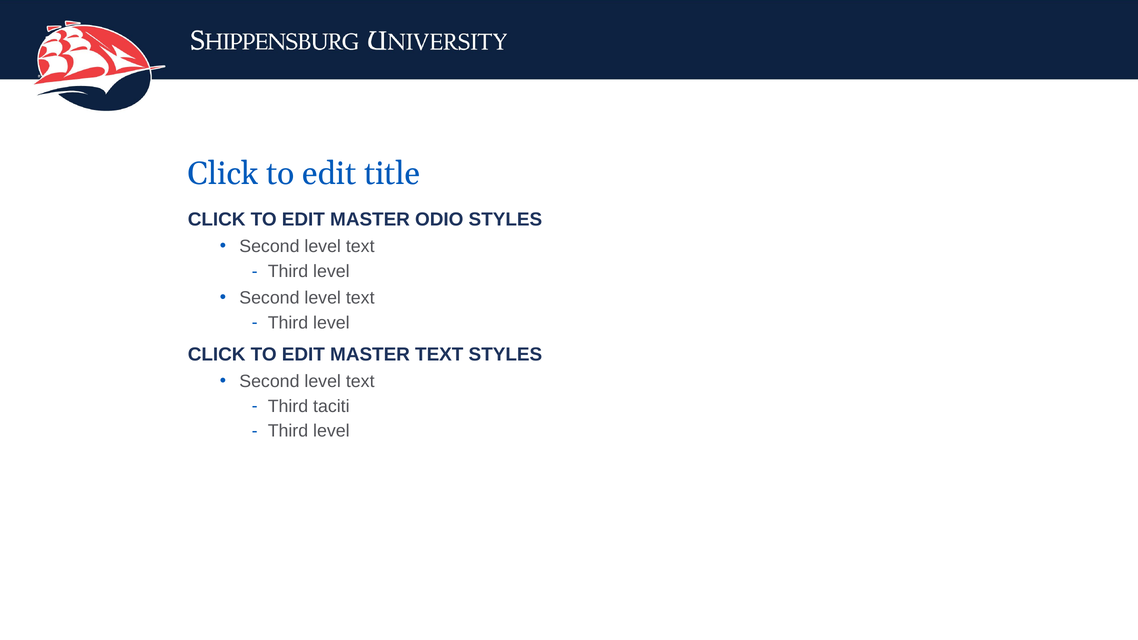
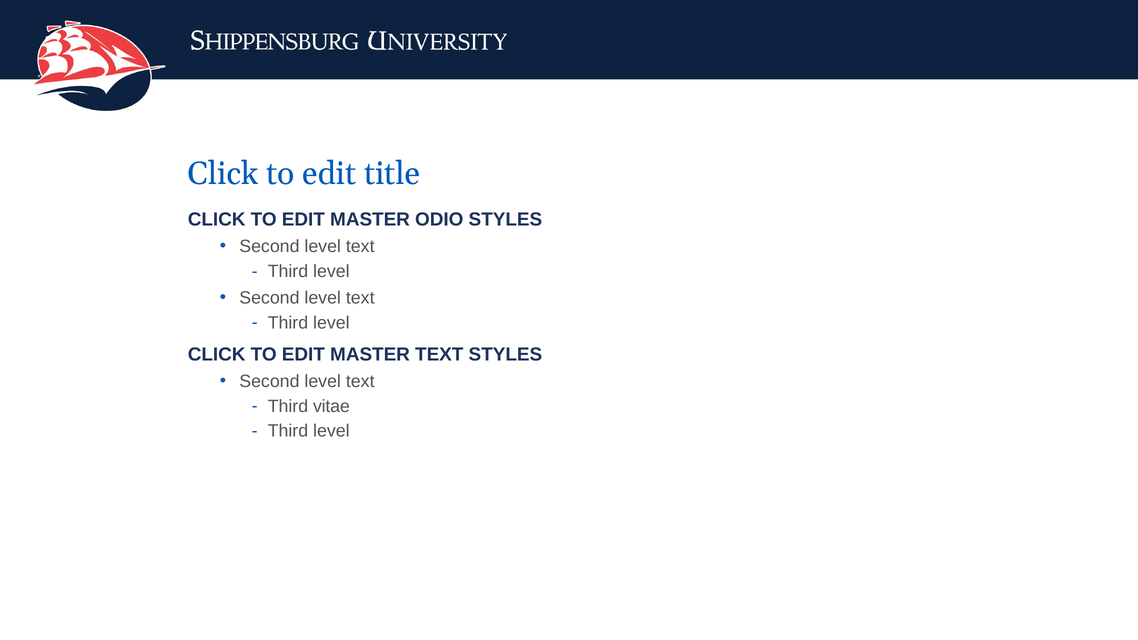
taciti: taciti -> vitae
